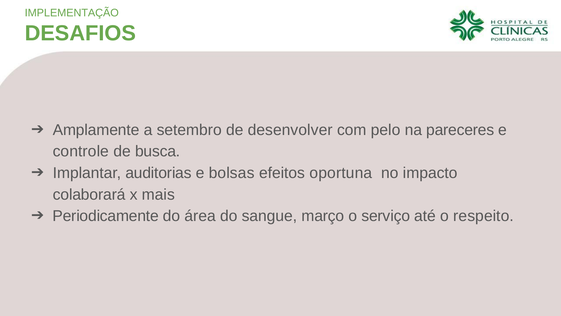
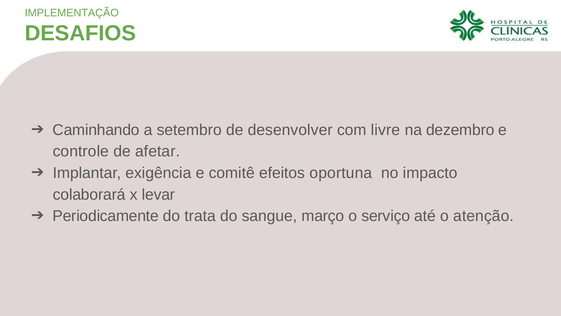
Amplamente: Amplamente -> Caminhando
pelo: pelo -> livre
pareceres: pareceres -> dezembro
busca: busca -> afetar
auditorias: auditorias -> exigência
bolsas: bolsas -> comitê
mais: mais -> levar
área: área -> trata
respeito: respeito -> atenção
